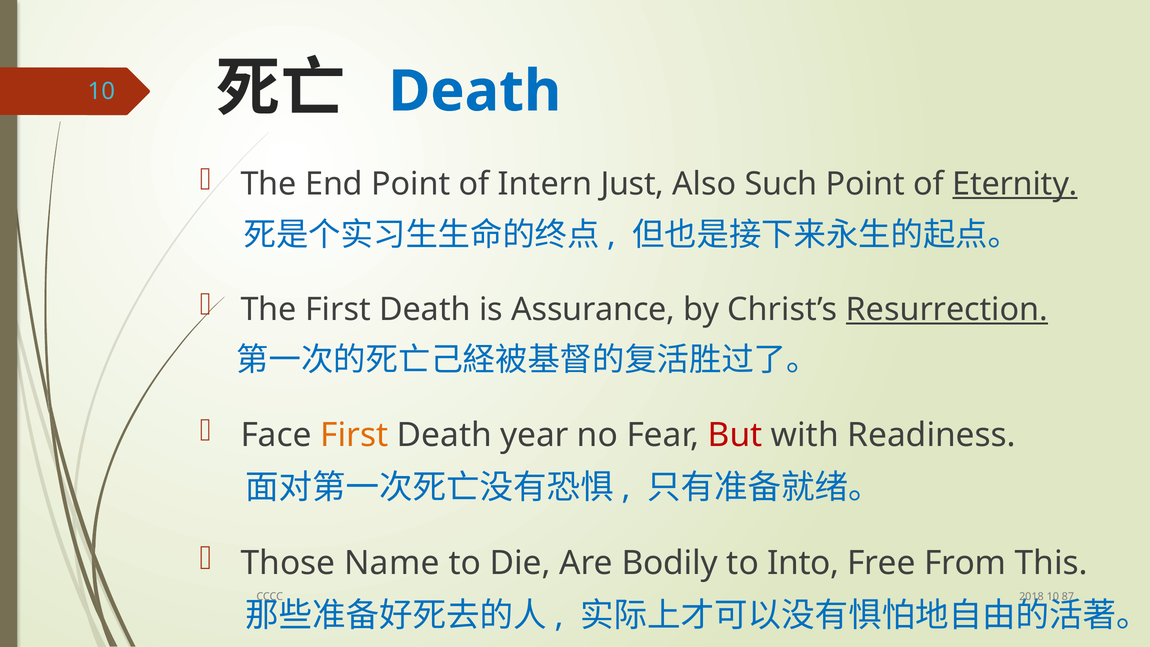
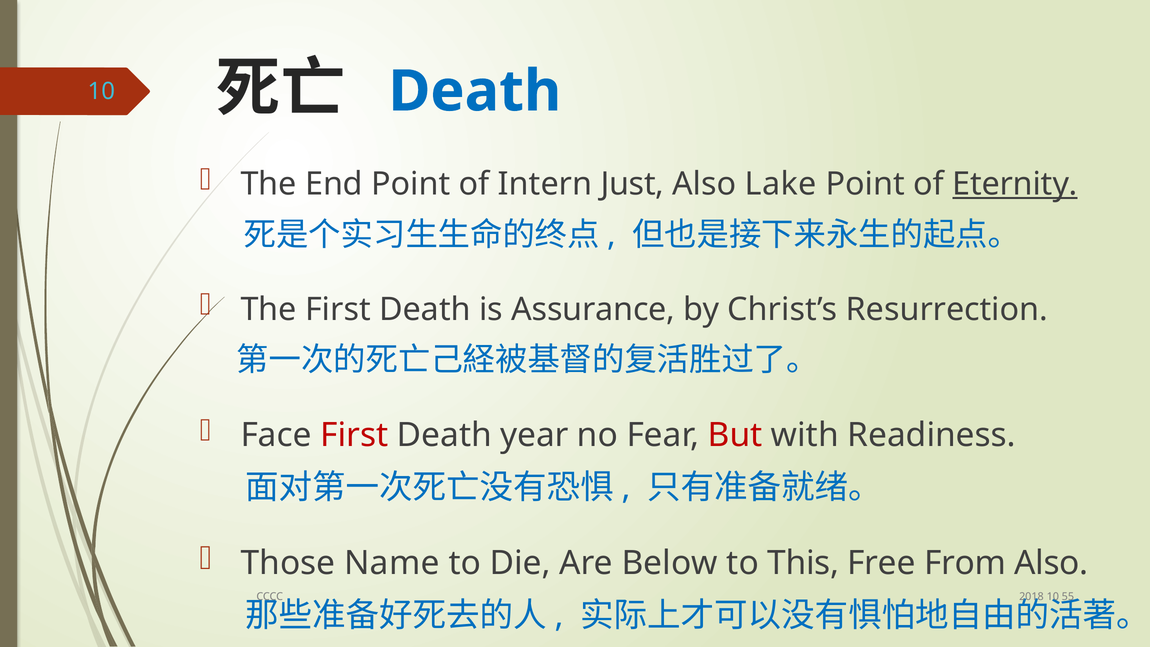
Such: Such -> Lake
Resurrection underline: present -> none
First at (354, 435) colour: orange -> red
Bodily: Bodily -> Below
Into: Into -> This
From This: This -> Also
87: 87 -> 55
